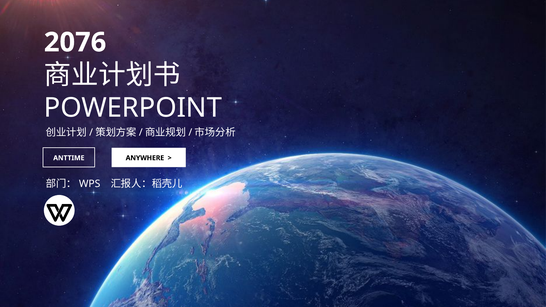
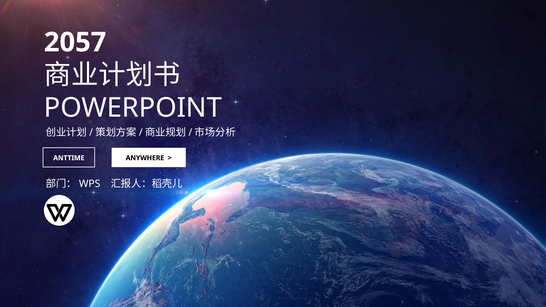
2076: 2076 -> 2057
